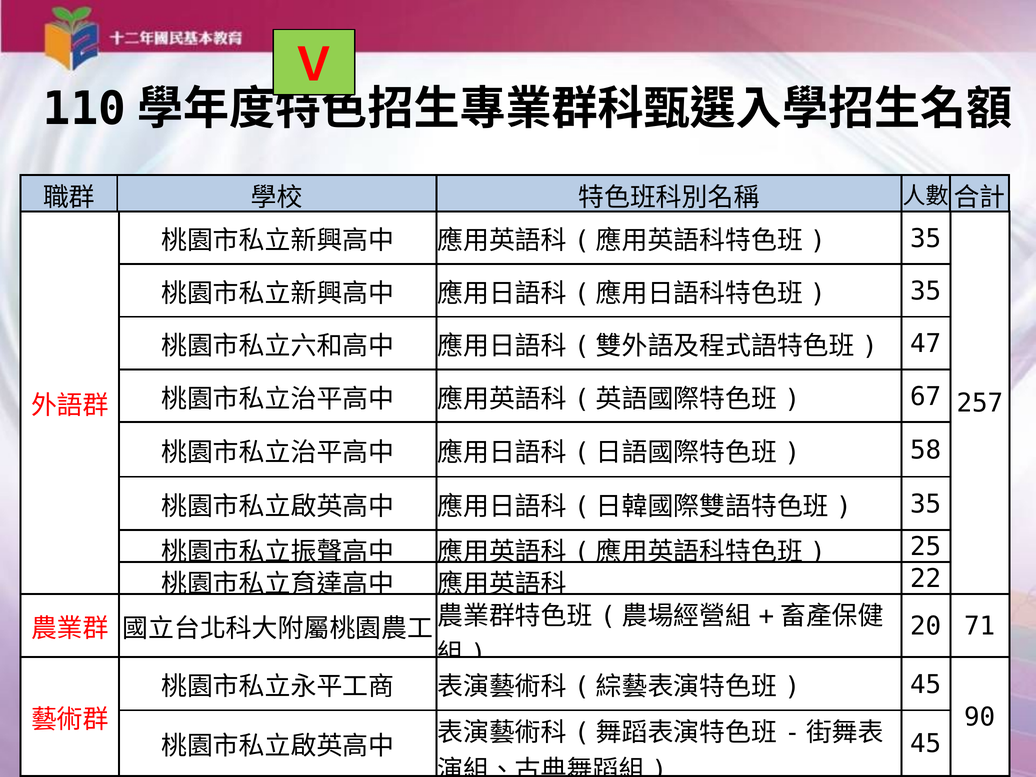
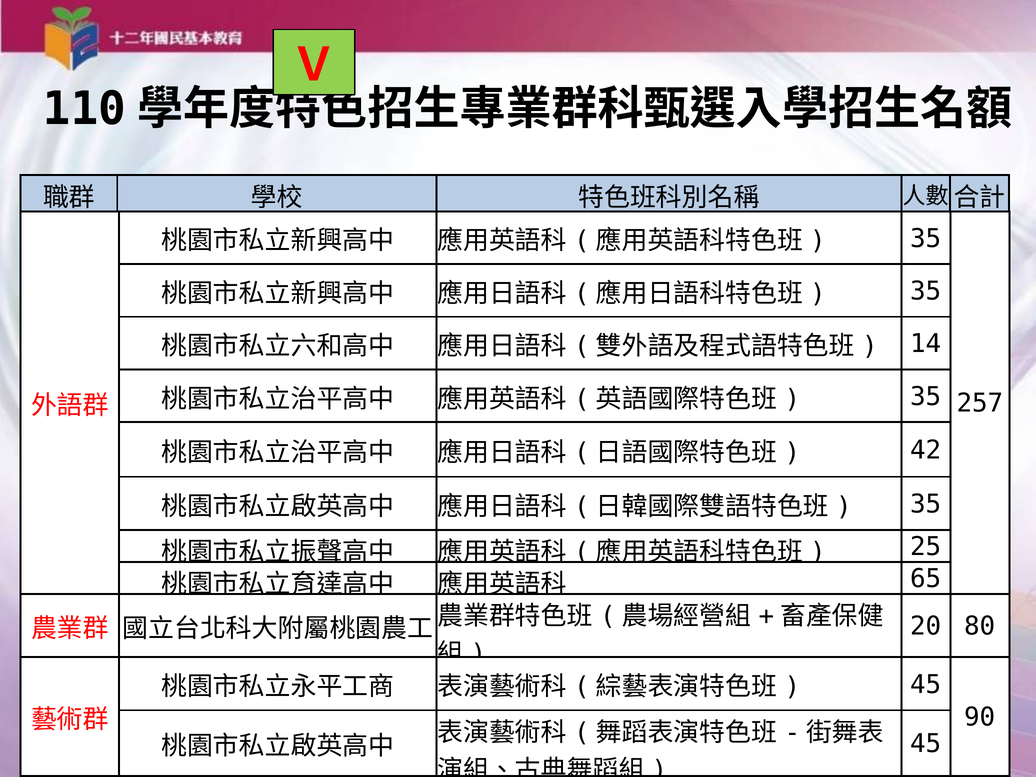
47: 47 -> 14
67 at (926, 397): 67 -> 35
58: 58 -> 42
22: 22 -> 65
71: 71 -> 80
